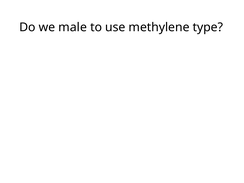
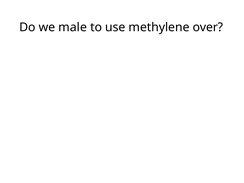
type: type -> over
